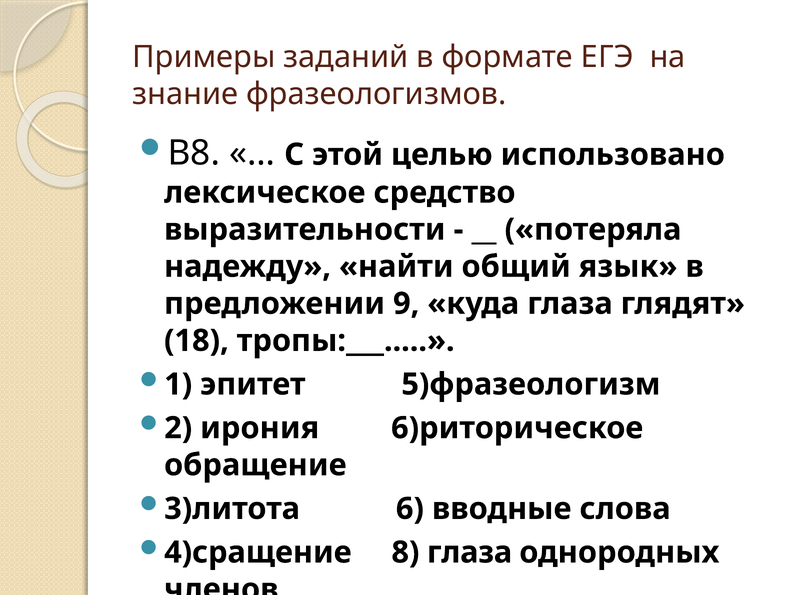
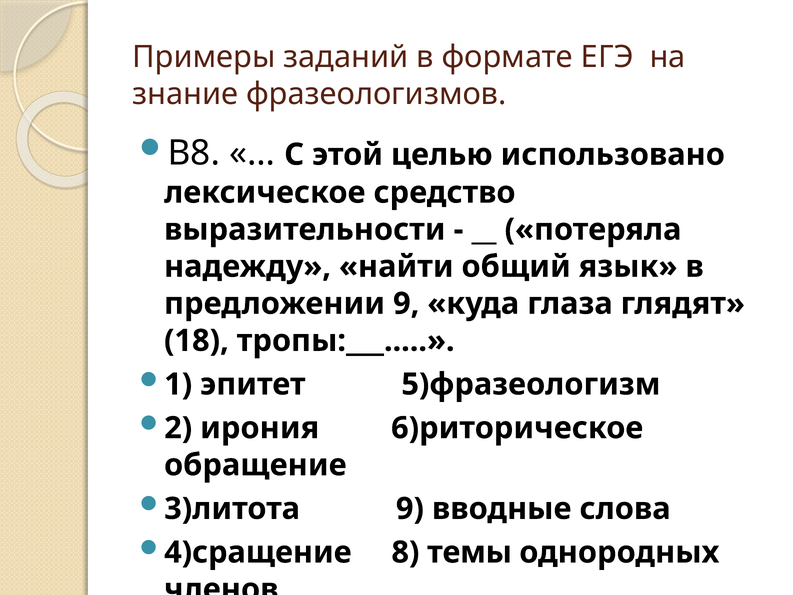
3)литота 6: 6 -> 9
8 глаза: глаза -> темы
